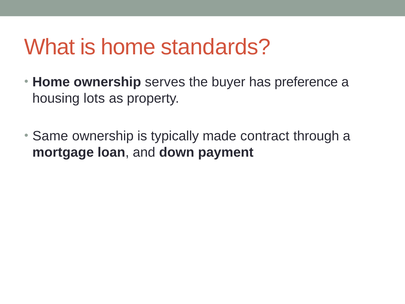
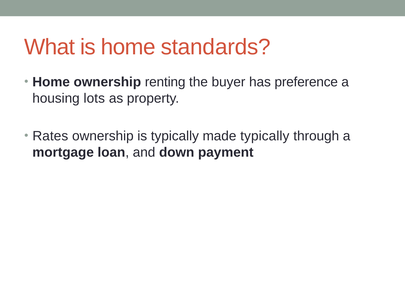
serves: serves -> renting
Same: Same -> Rates
made contract: contract -> typically
